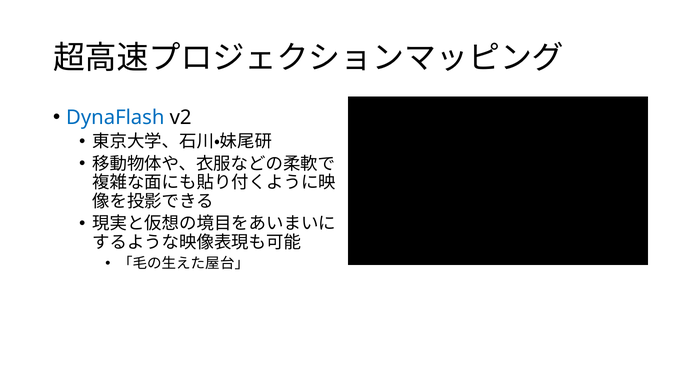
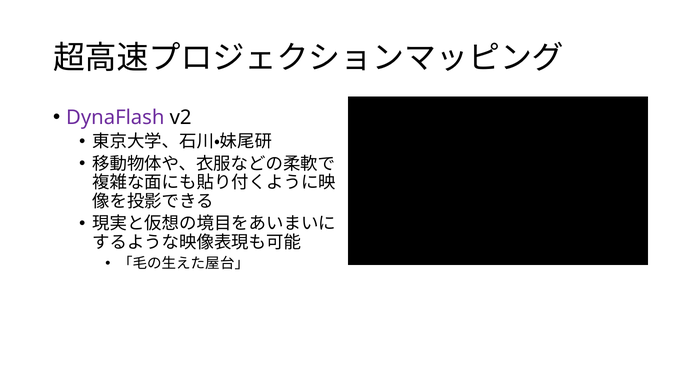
DynaFlash colour: blue -> purple
